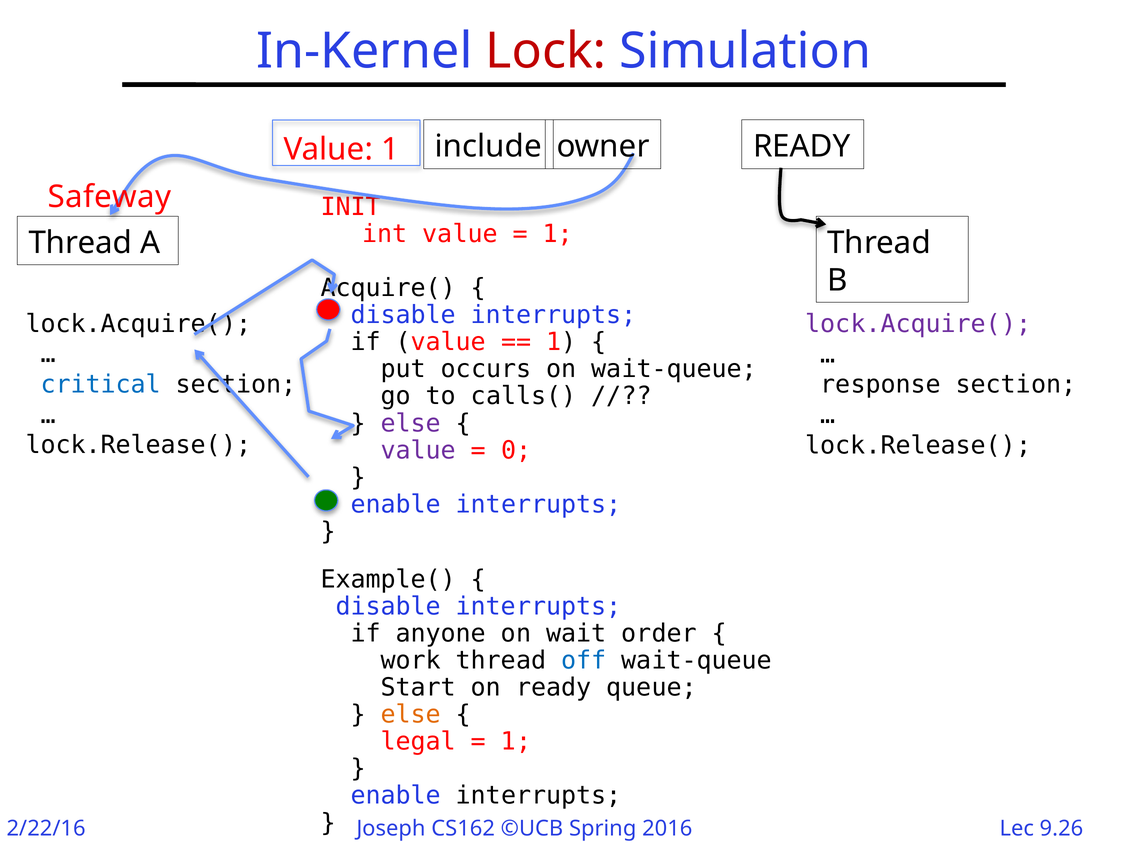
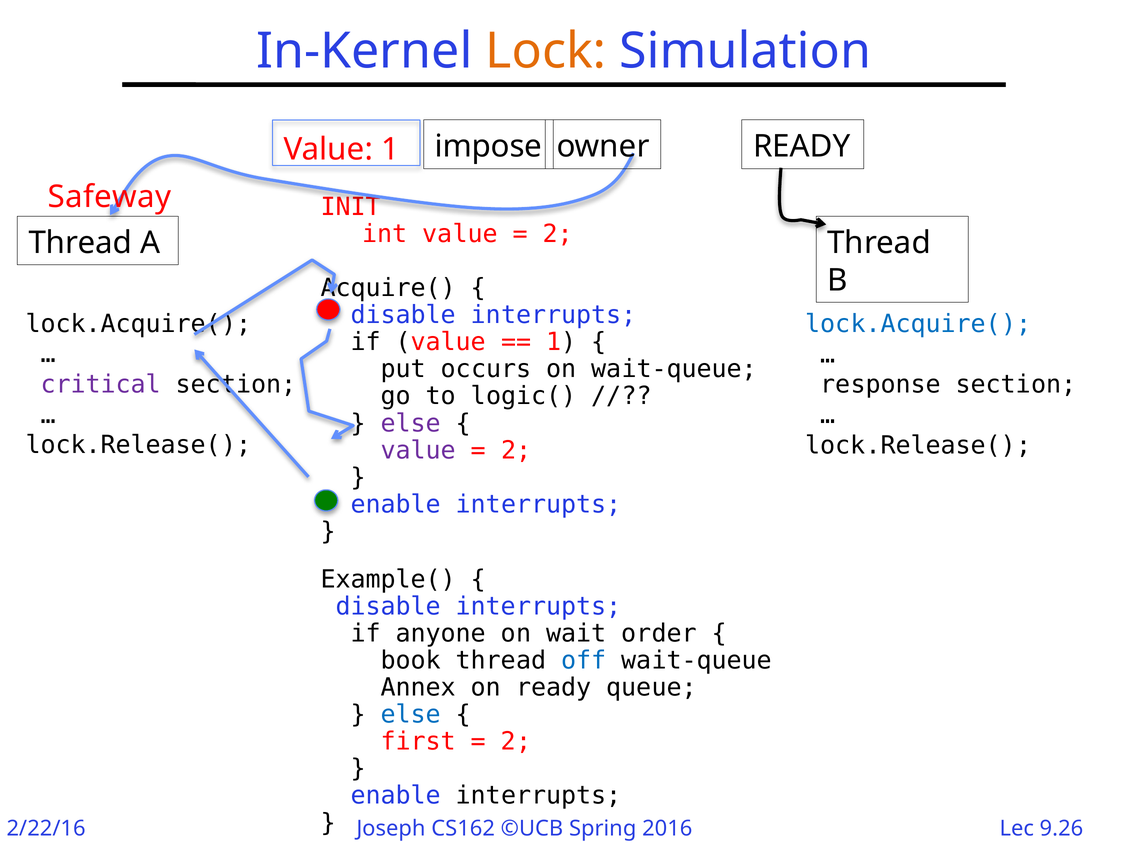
Lock colour: red -> orange
include: include -> impose
1 at (558, 234): 1 -> 2
lock.Acquire( at (918, 324) colour: purple -> blue
critical colour: blue -> purple
calls(: calls( -> logic(
0 at (516, 450): 0 -> 2
work: work -> book
Start: Start -> Annex
else at (411, 715) colour: orange -> blue
legal: legal -> first
1 at (516, 742): 1 -> 2
